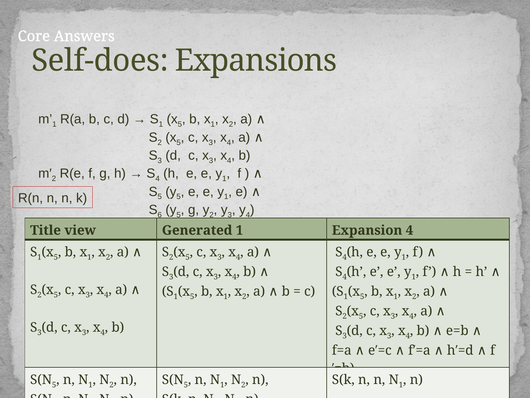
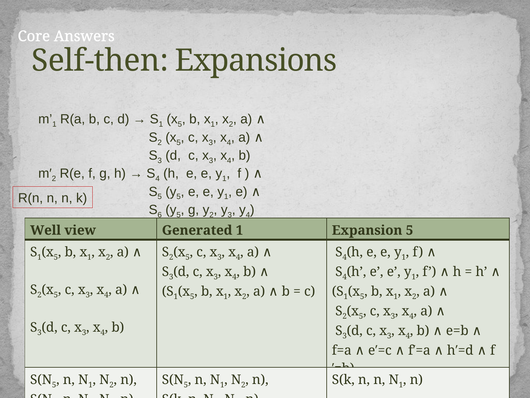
Self-does: Self-does -> Self-then
Title: Title -> Well
Expansion 4: 4 -> 5
